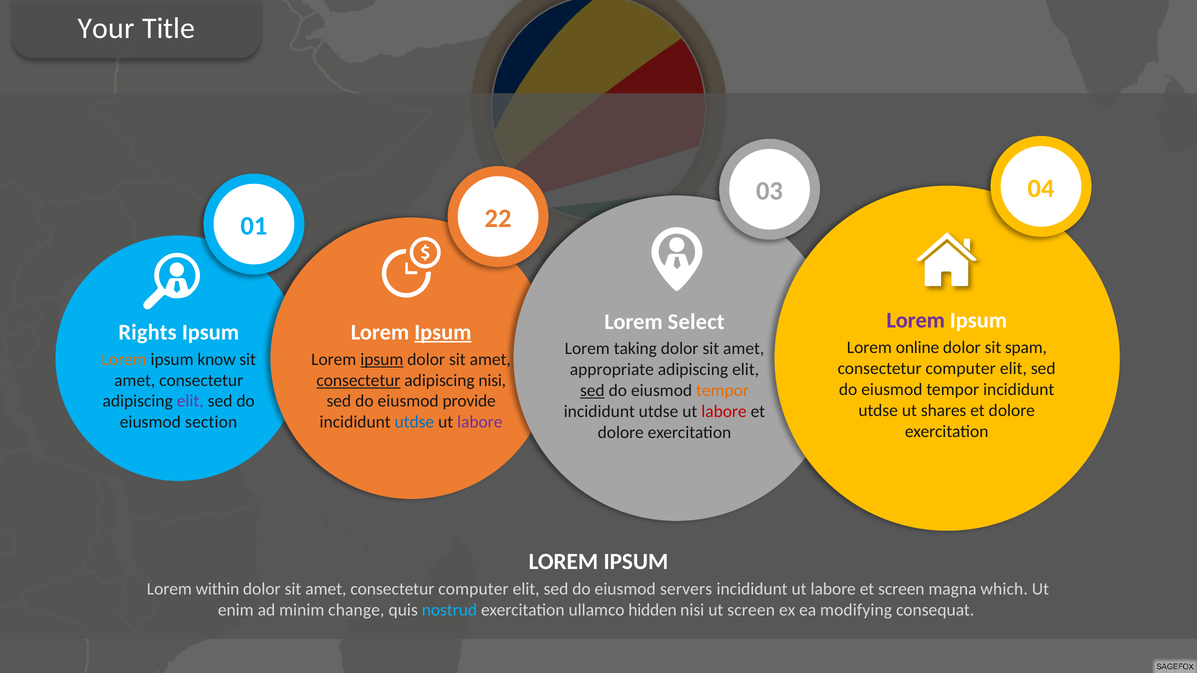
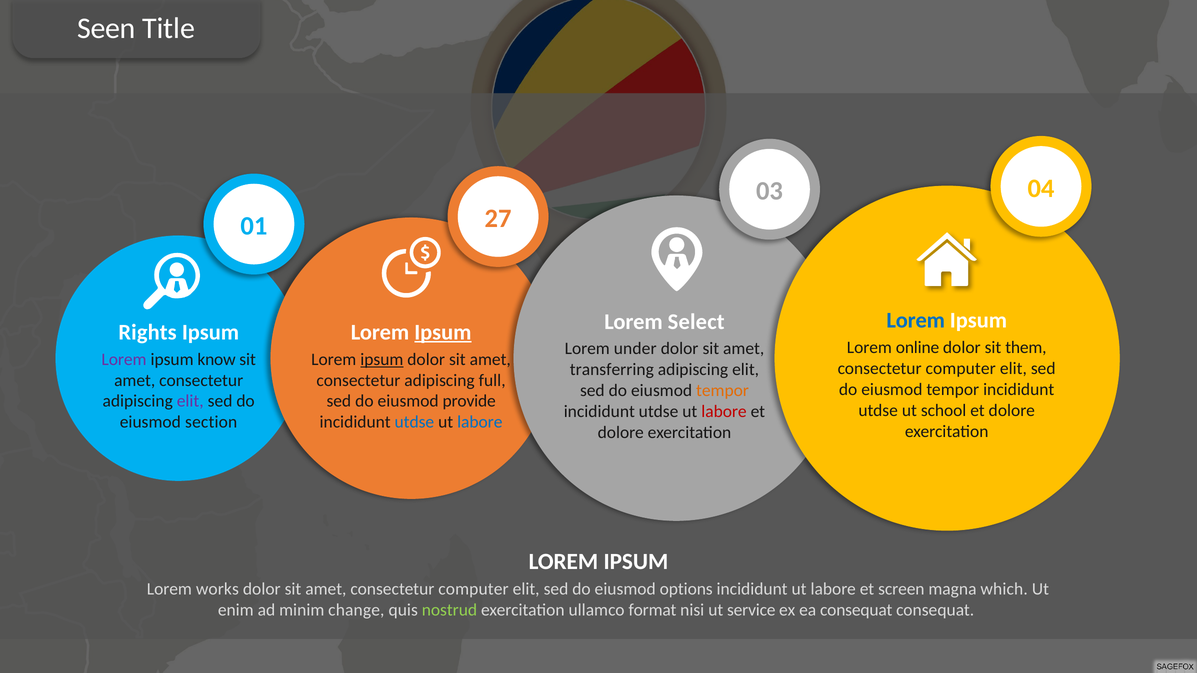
Your: Your -> Seen
22: 22 -> 27
Lorem at (916, 321) colour: purple -> blue
spam: spam -> them
taking: taking -> under
Lorem at (124, 359) colour: orange -> purple
appropriate: appropriate -> transferring
consectetur at (358, 380) underline: present -> none
adipiscing nisi: nisi -> full
sed at (592, 391) underline: present -> none
shares: shares -> school
labore at (480, 422) colour: purple -> blue
within: within -> works
servers: servers -> options
nostrud colour: light blue -> light green
hidden: hidden -> format
ut screen: screen -> service
ea modifying: modifying -> consequat
